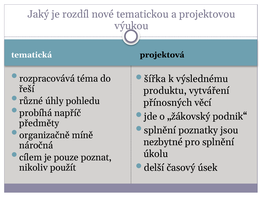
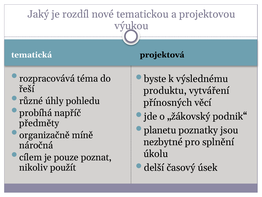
šířka: šířka -> byste
splnění at (160, 130): splnění -> planetu
